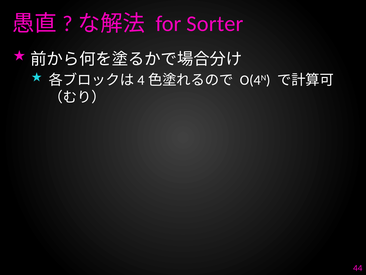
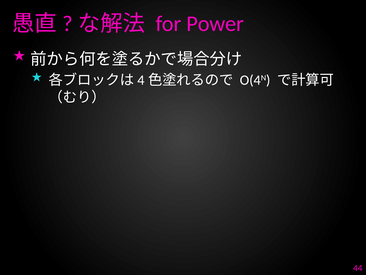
Sorter: Sorter -> Power
